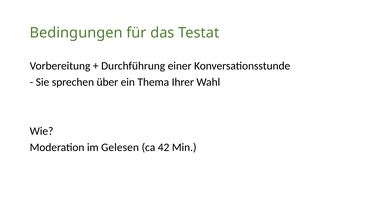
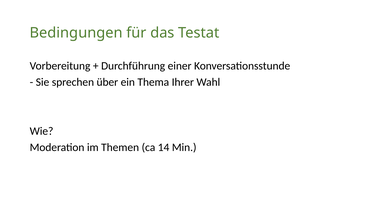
Gelesen: Gelesen -> Themen
42: 42 -> 14
